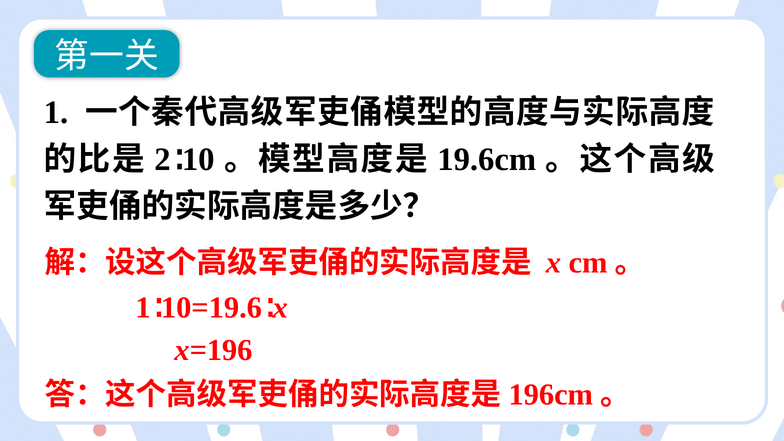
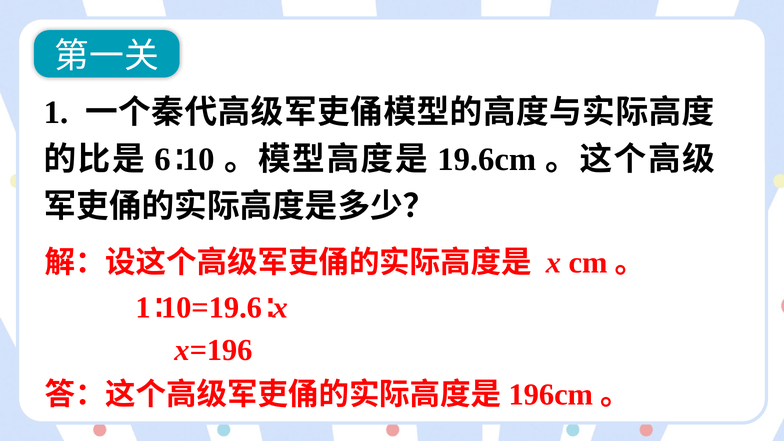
2: 2 -> 6
